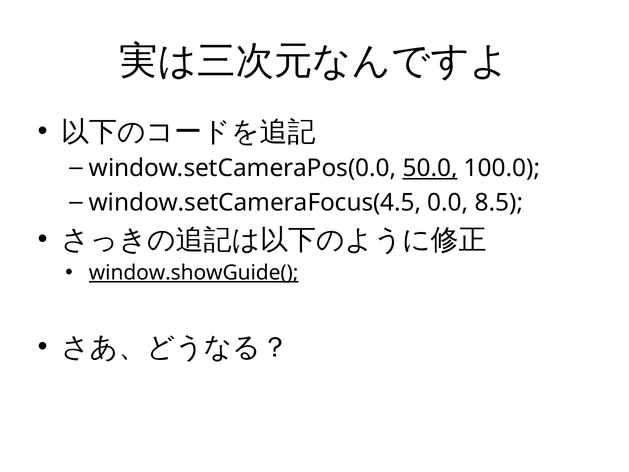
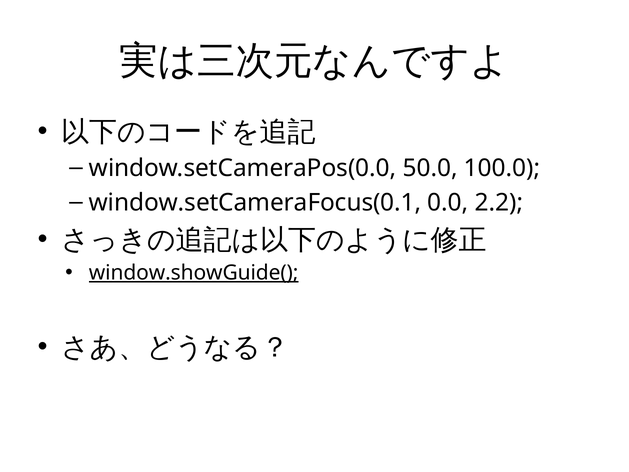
50.0 underline: present -> none
window.setCameraFocus(4.5: window.setCameraFocus(4.5 -> window.setCameraFocus(0.1
8.5: 8.5 -> 2.2
